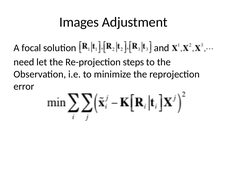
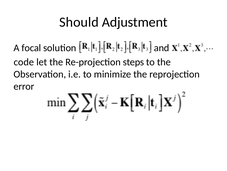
Images: Images -> Should
need: need -> code
